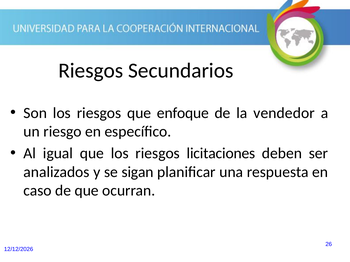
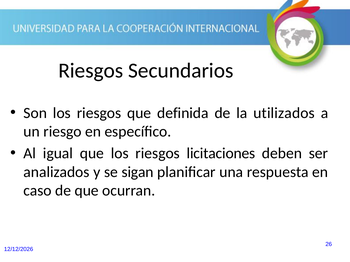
enfoque: enfoque -> definida
vendedor: vendedor -> utilizados
